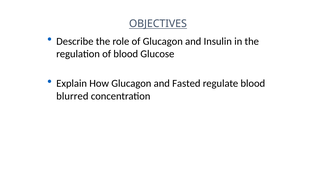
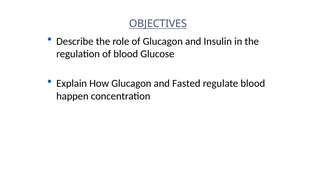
blurred: blurred -> happen
